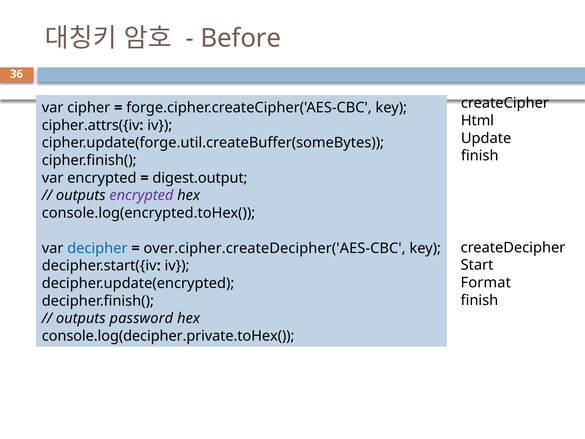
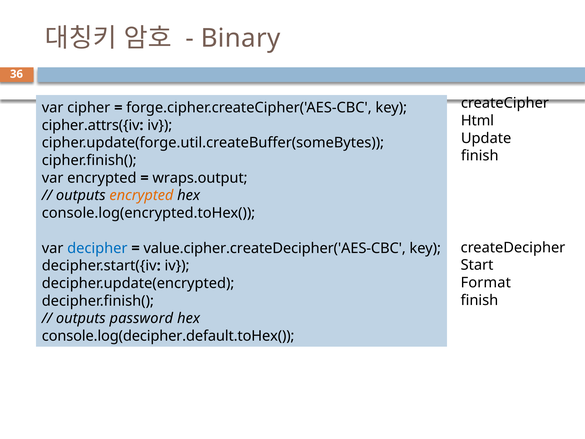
Before: Before -> Binary
digest.output: digest.output -> wraps.output
encrypted at (141, 195) colour: purple -> orange
over.cipher.createDecipher('AES-CBC: over.cipher.createDecipher('AES-CBC -> value.cipher.createDecipher('AES-CBC
console.log(decipher.private.toHex(: console.log(decipher.private.toHex( -> console.log(decipher.default.toHex(
